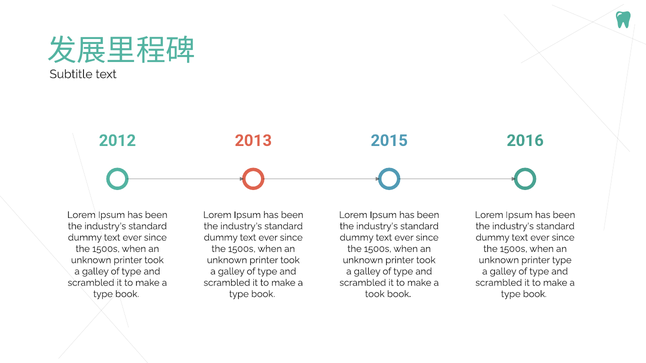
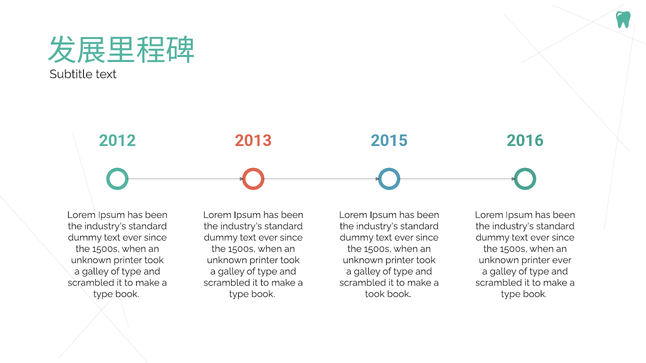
printer type: type -> ever
